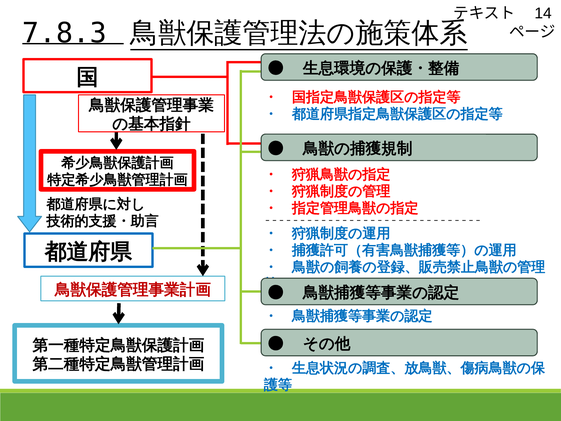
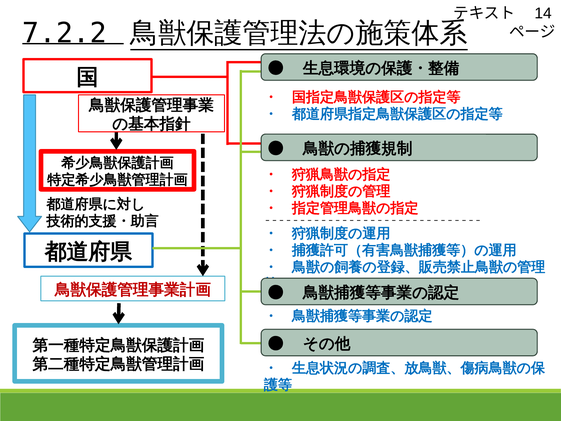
7.8.3: 7.8.3 -> 7.2.2
